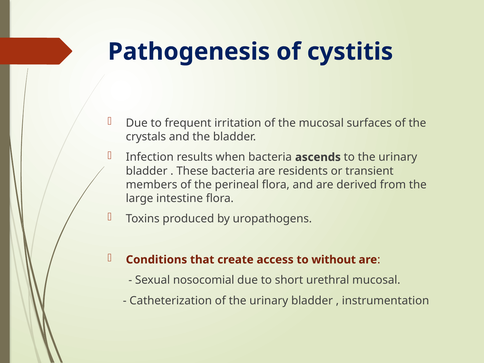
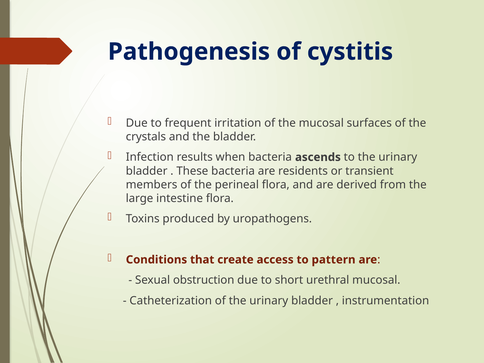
without: without -> pattern
nosocomial: nosocomial -> obstruction
